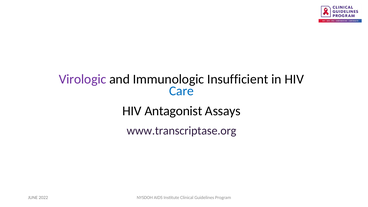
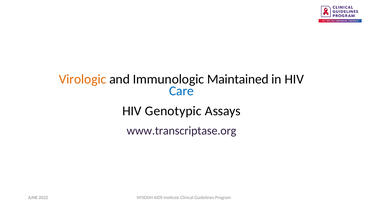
Virologic colour: purple -> orange
Insufficient: Insufficient -> Maintained
Antagonist: Antagonist -> Genotypic
